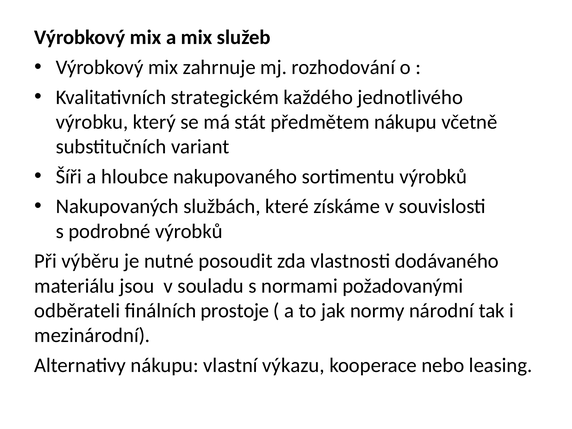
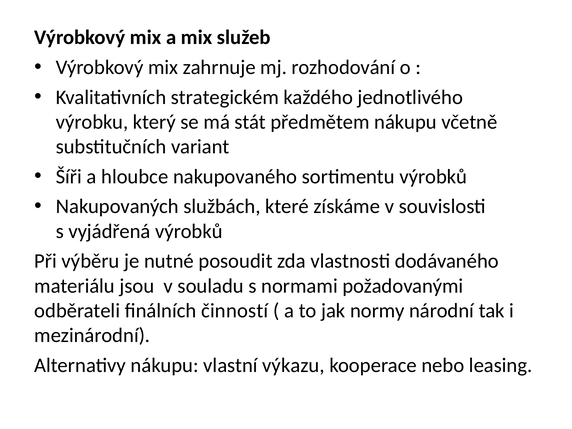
podrobné: podrobné -> vyjádřená
prostoje: prostoje -> činností
